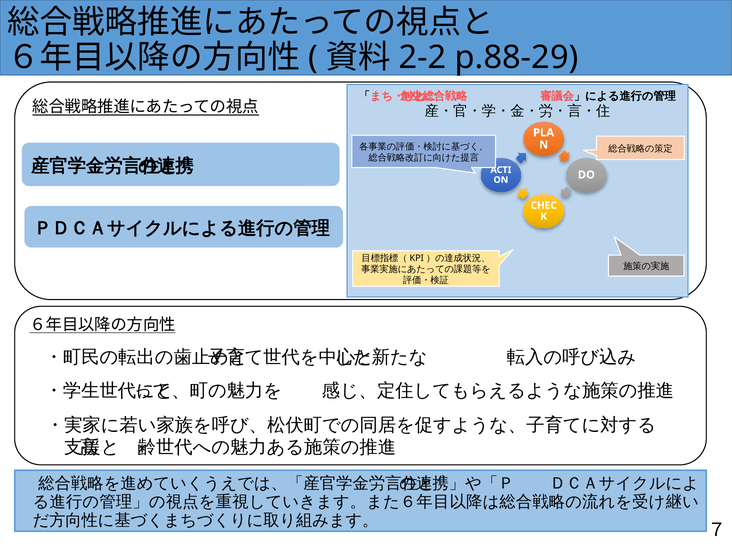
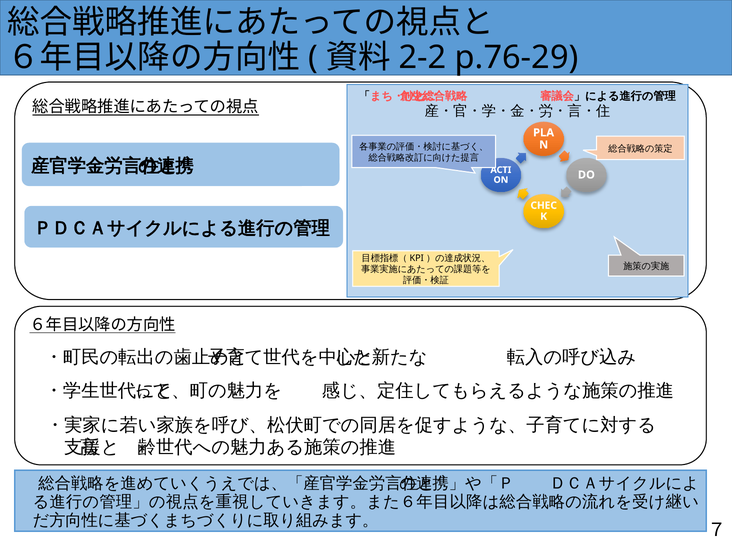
p.88-29: p.88-29 -> p.76-29
